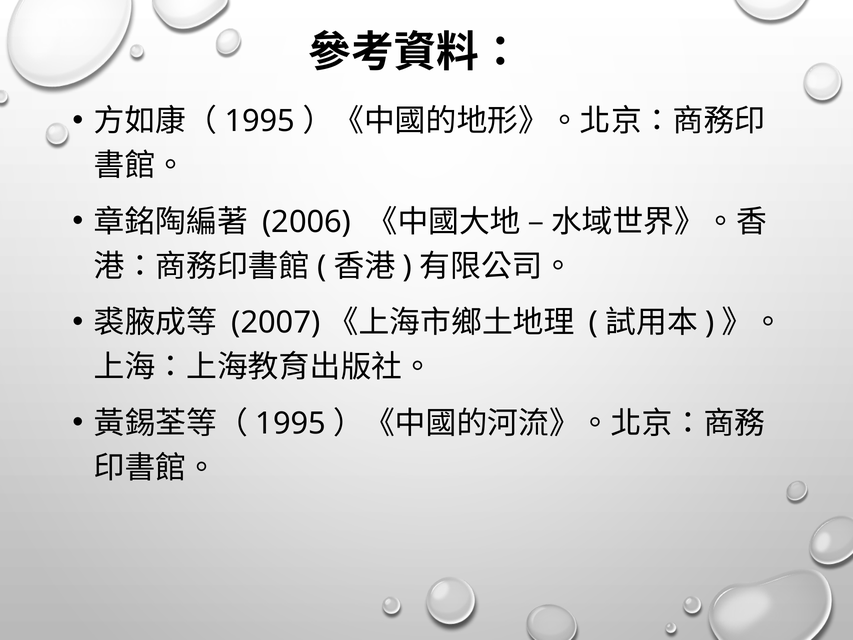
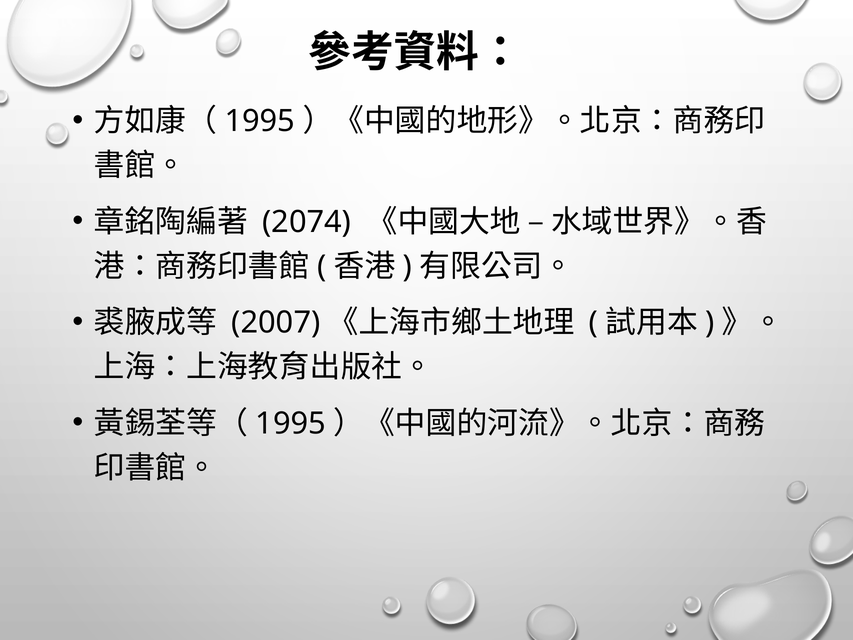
2006: 2006 -> 2074
